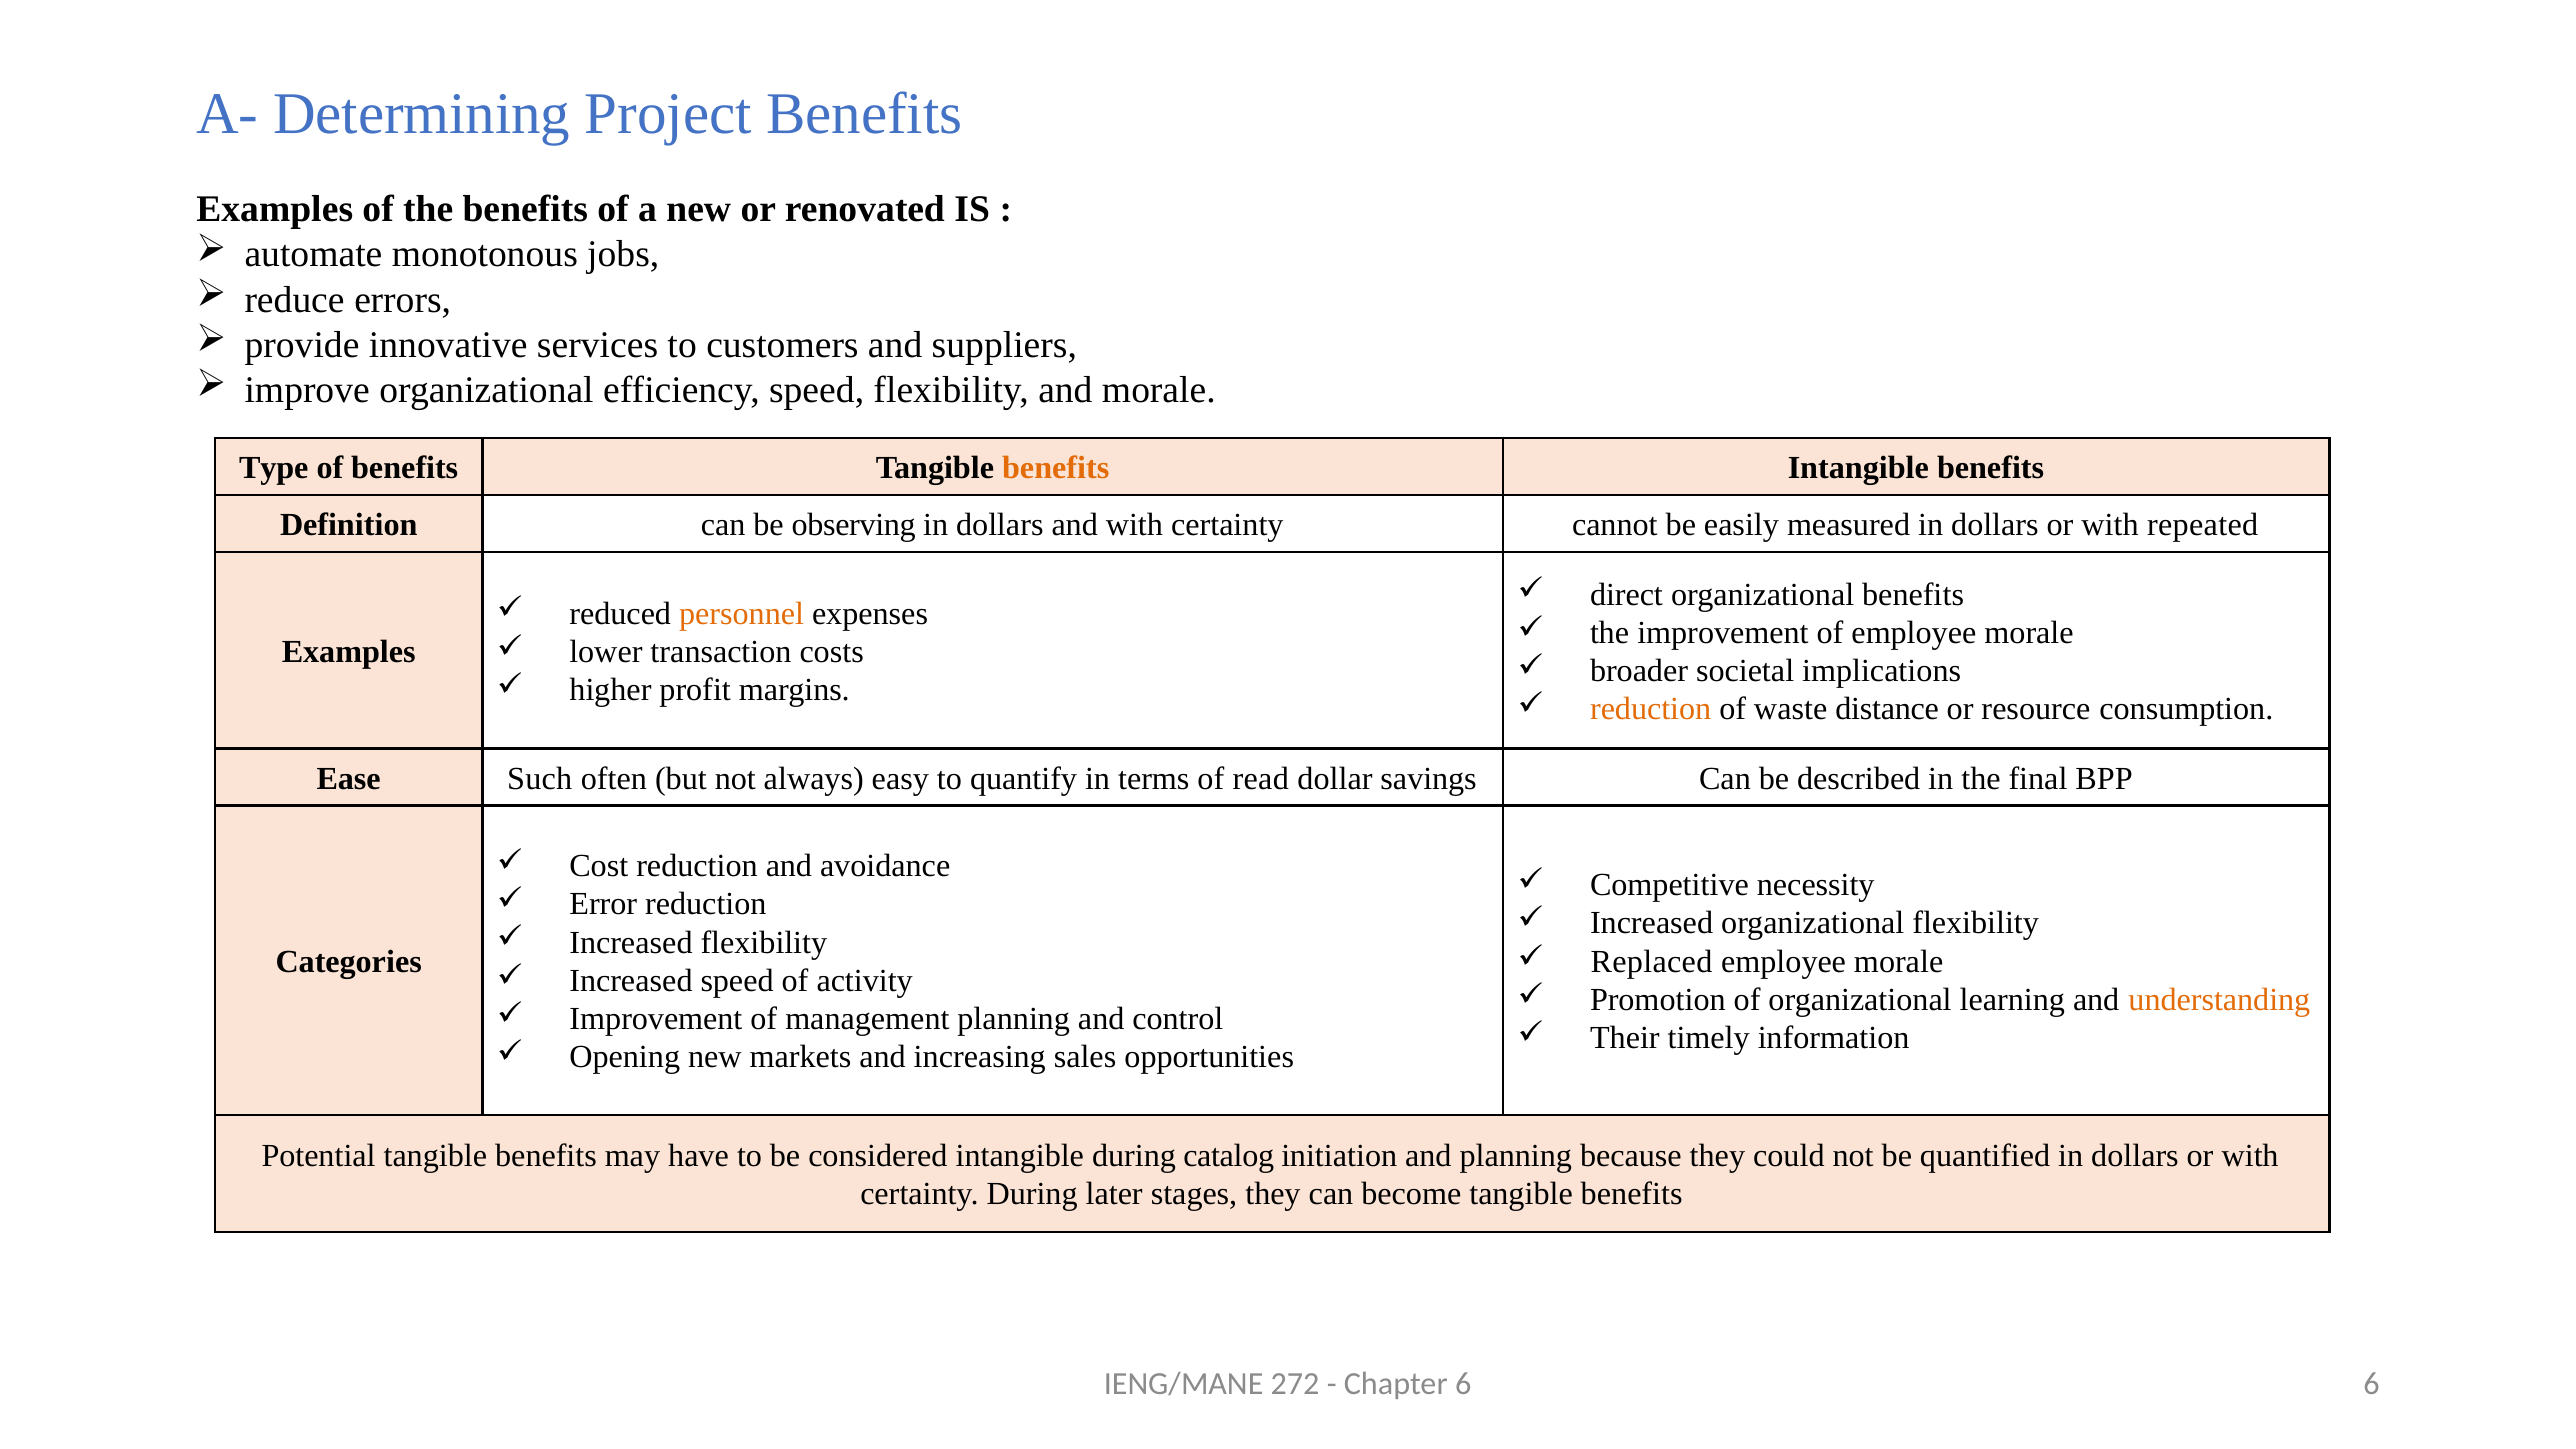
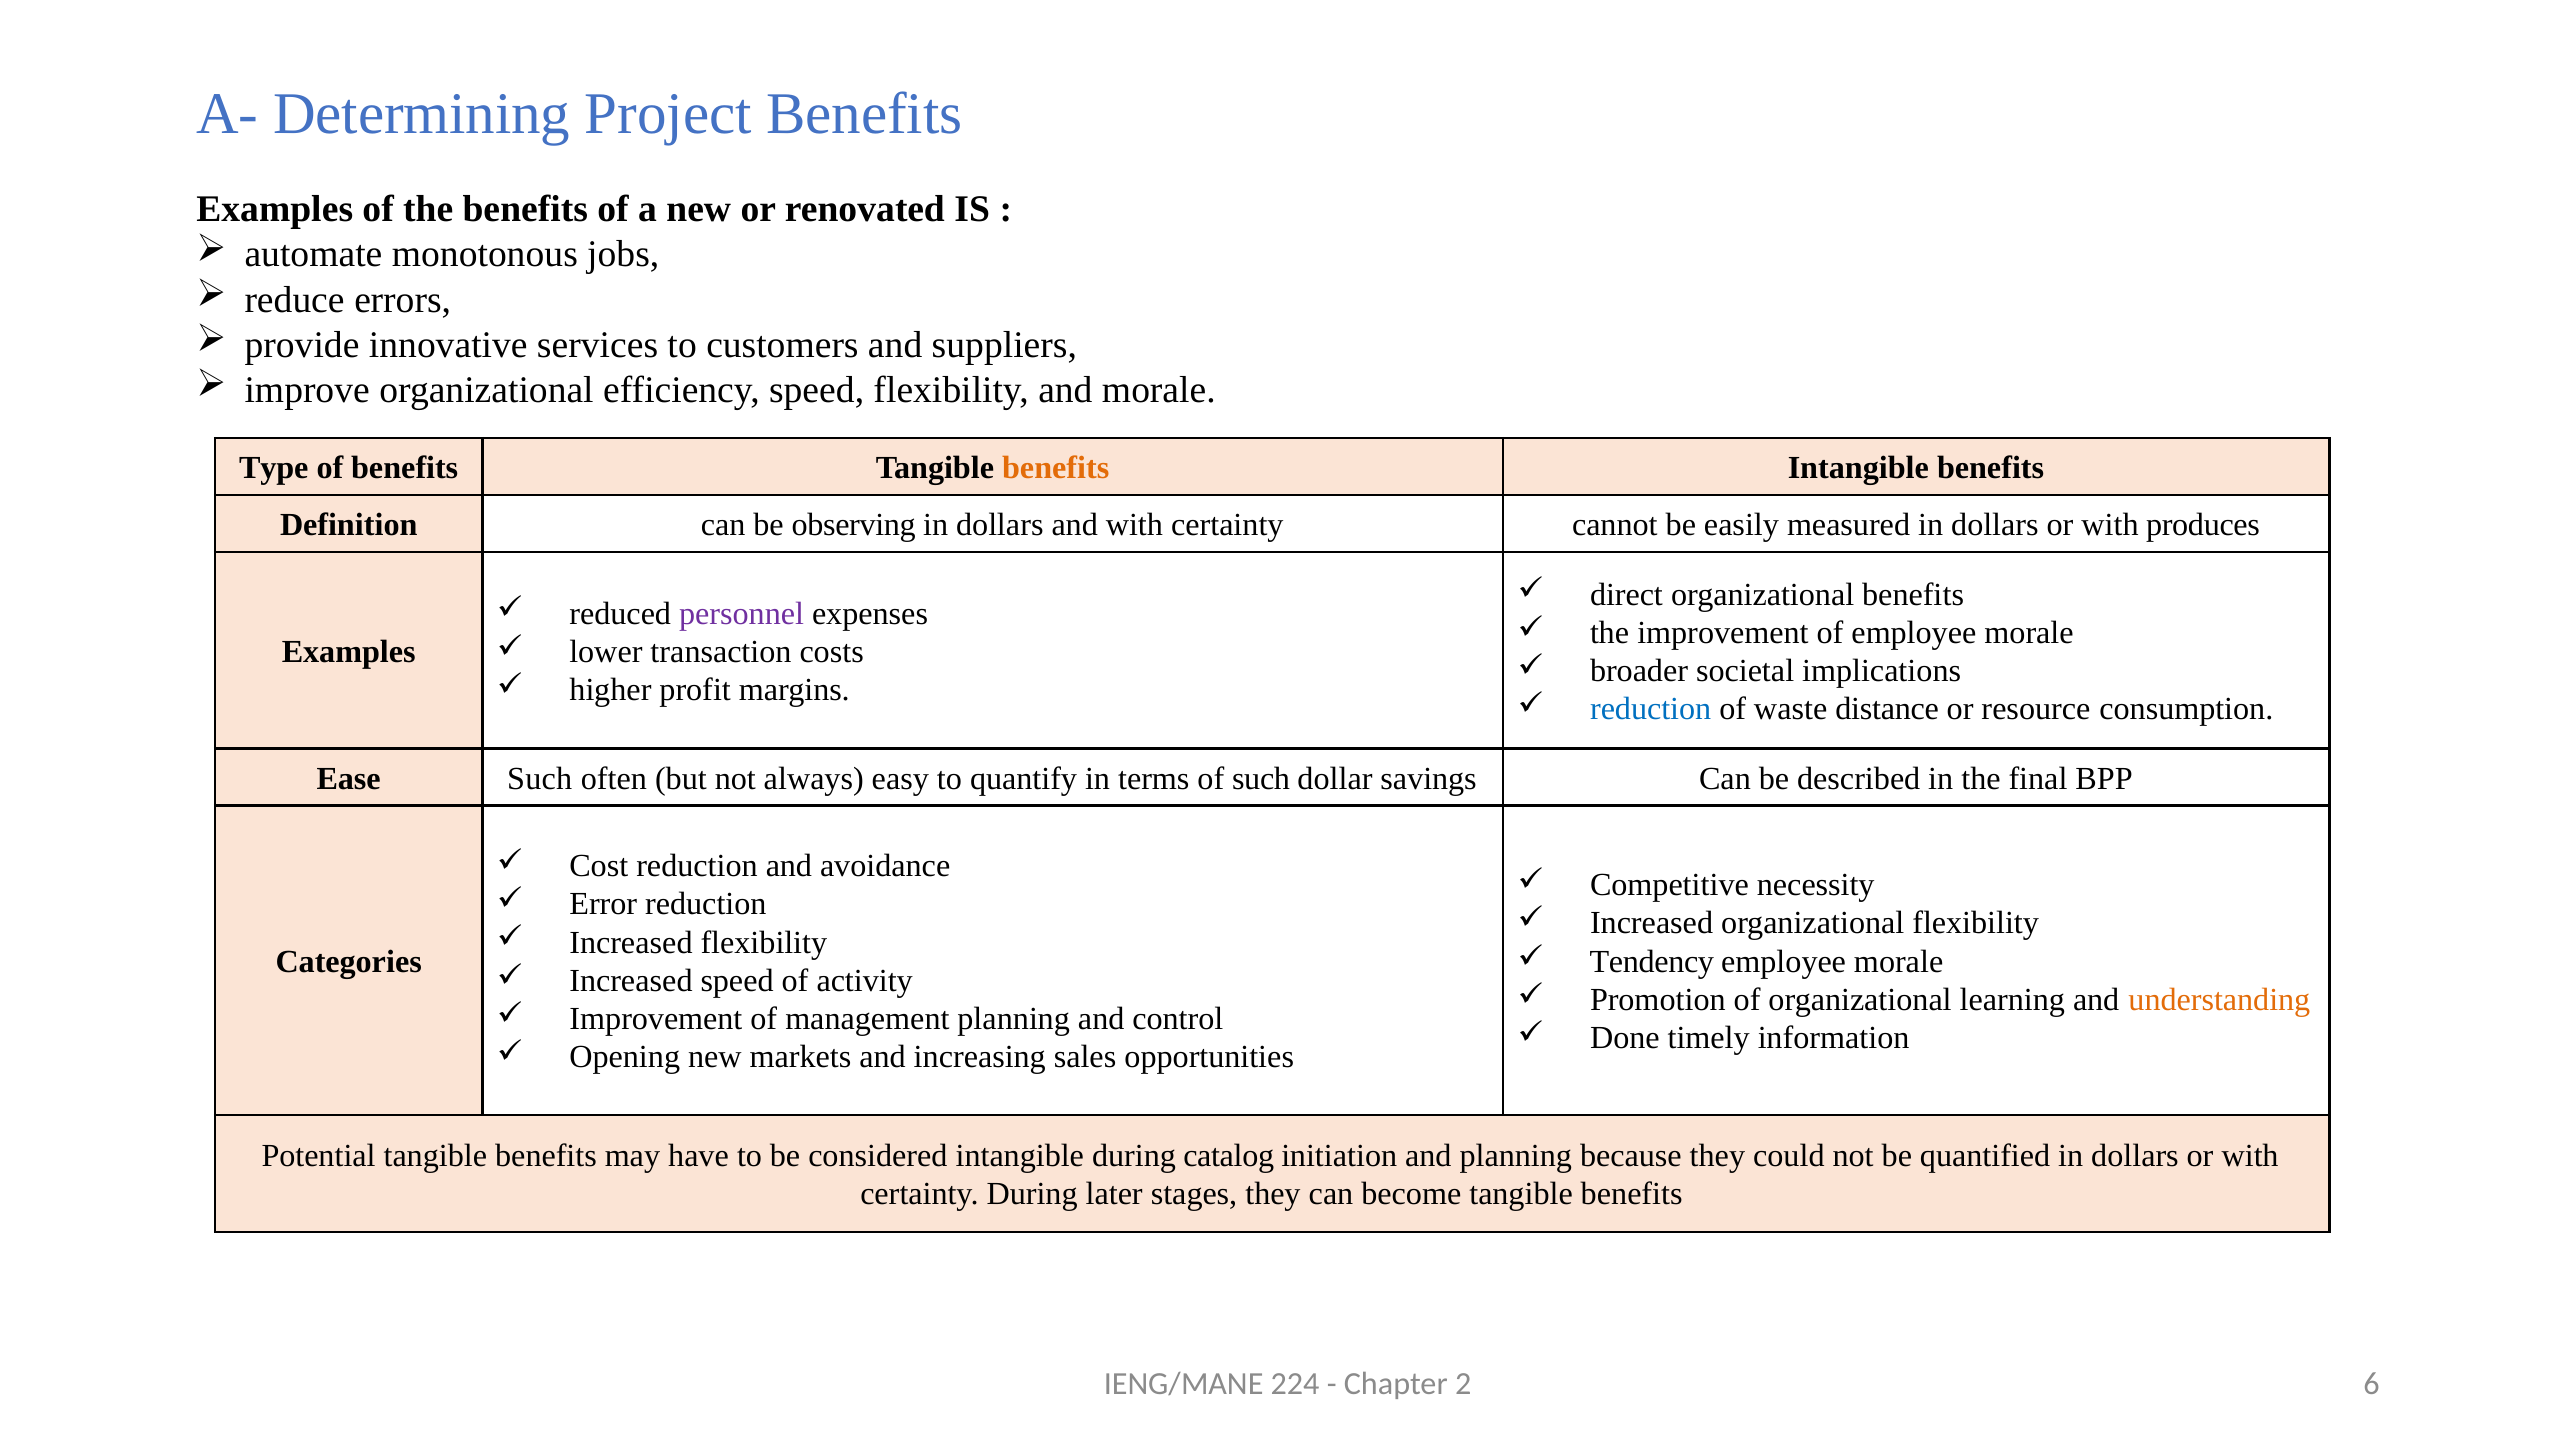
repeated: repeated -> produces
personnel colour: orange -> purple
reduction at (1651, 709) colour: orange -> blue
of read: read -> such
Replaced: Replaced -> Tendency
Their: Their -> Done
272: 272 -> 224
Chapter 6: 6 -> 2
